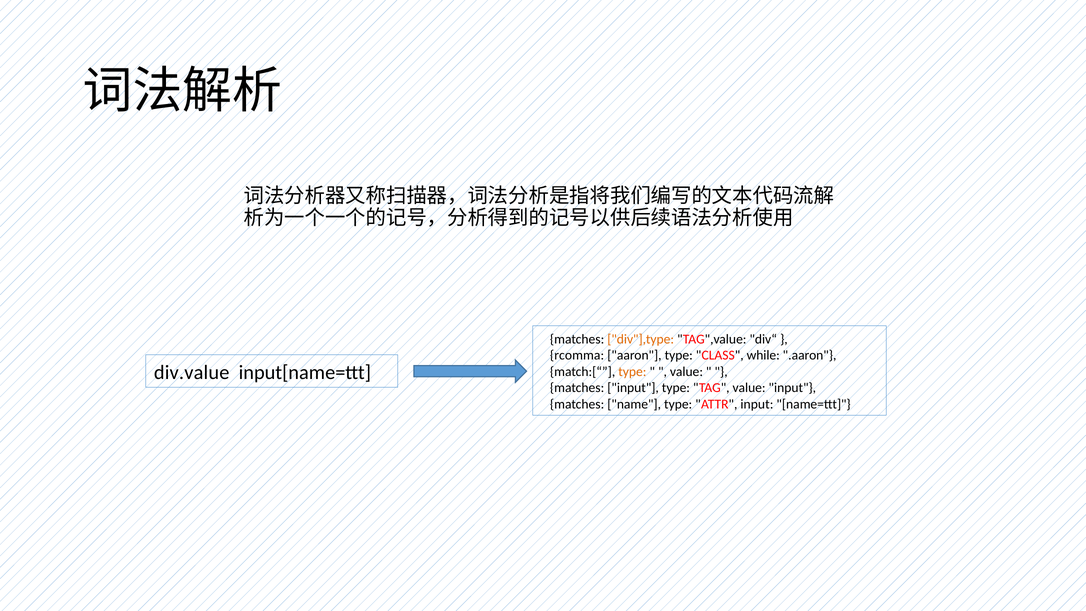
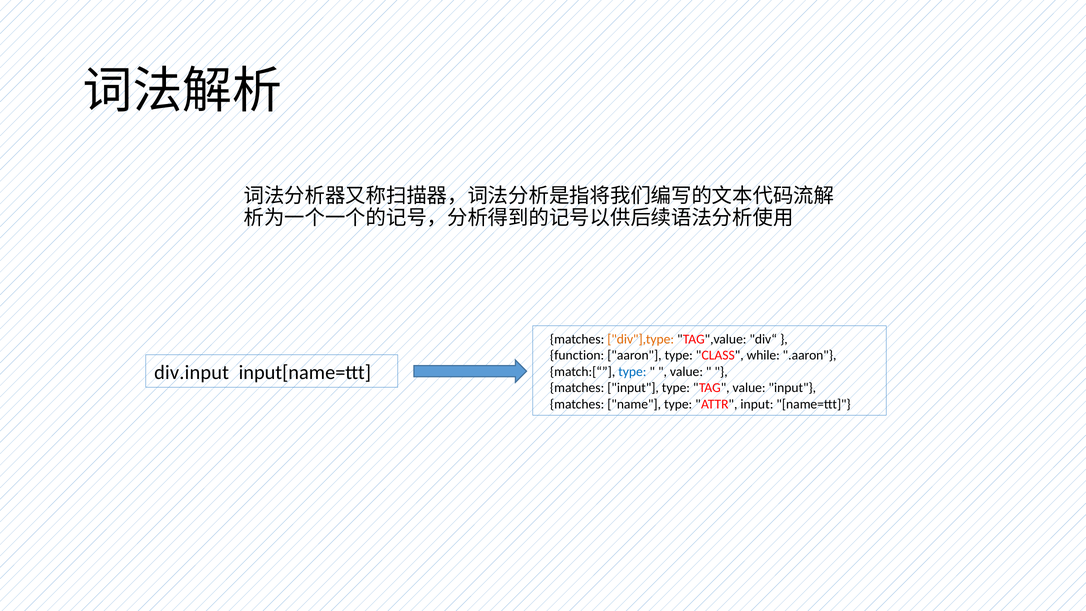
rcomma: rcomma -> function
div.value: div.value -> div.input
type at (632, 372) colour: orange -> blue
